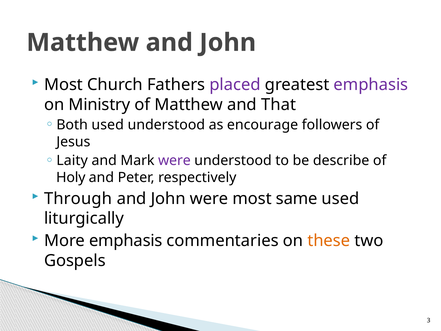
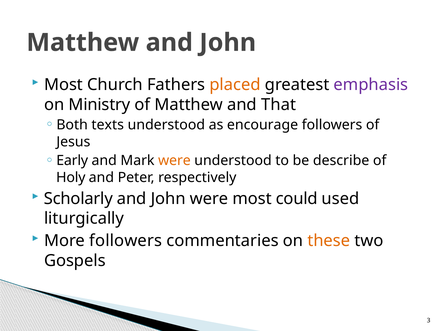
placed colour: purple -> orange
Both used: used -> texts
Laity: Laity -> Early
were at (174, 161) colour: purple -> orange
Through: Through -> Scholarly
same: same -> could
More emphasis: emphasis -> followers
